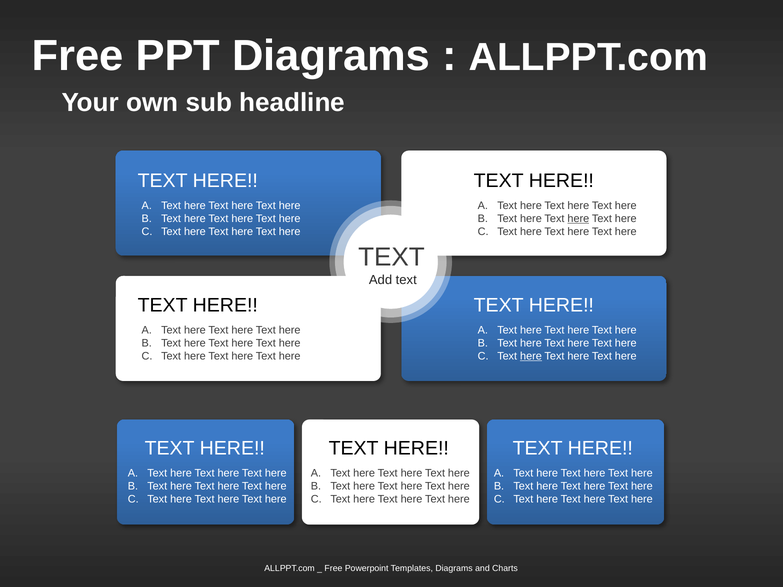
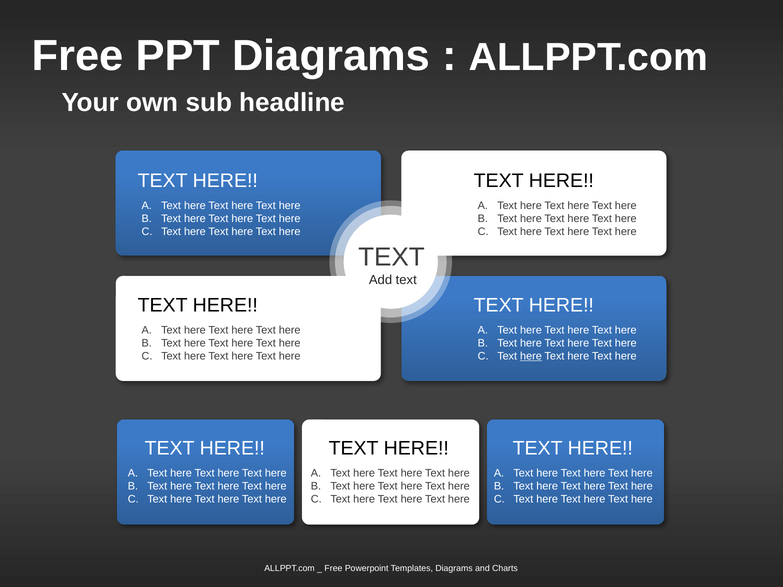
here at (578, 219) underline: present -> none
